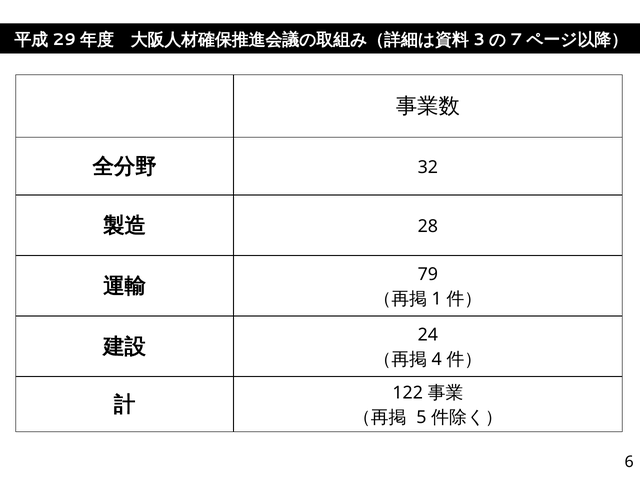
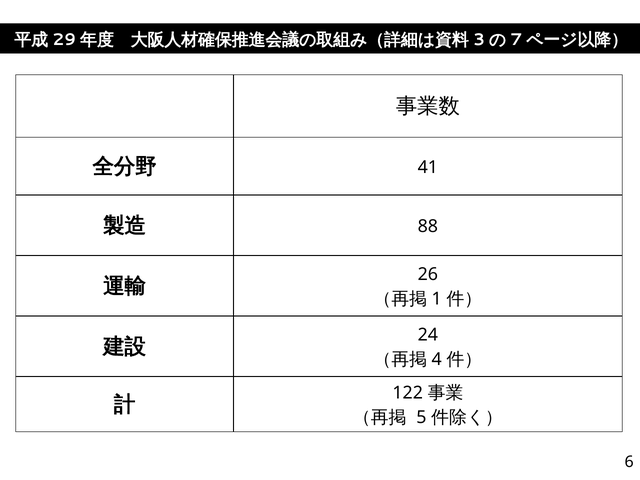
32: 32 -> 41
28: 28 -> 88
79: 79 -> 26
